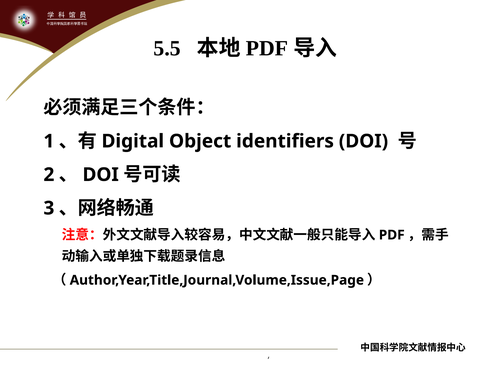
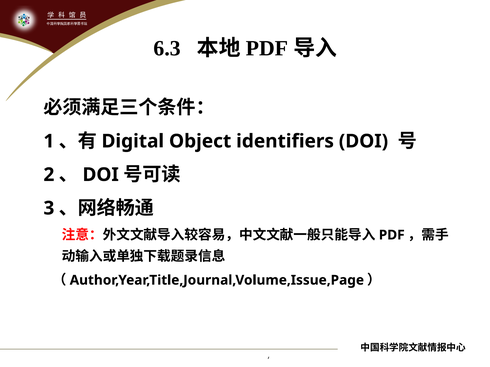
5.5: 5.5 -> 6.3
